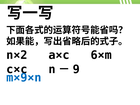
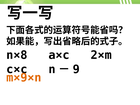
n×2: n×2 -> n×8
6×m: 6×m -> 2×m
m×9×n colour: blue -> orange
